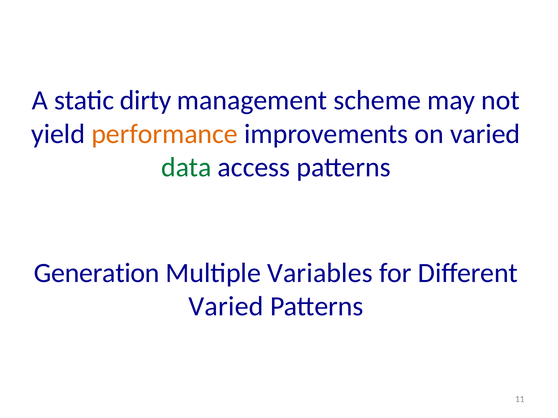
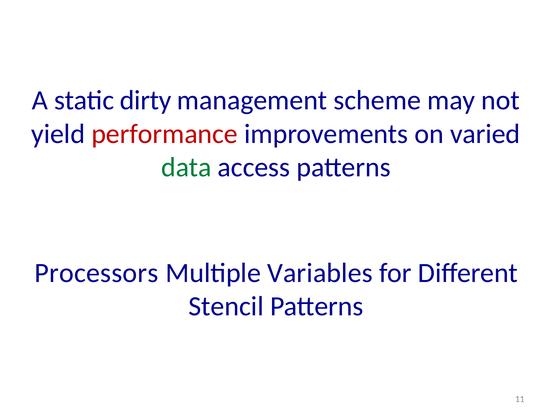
performance colour: orange -> red
Generation: Generation -> Processors
Varied at (226, 307): Varied -> Stencil
